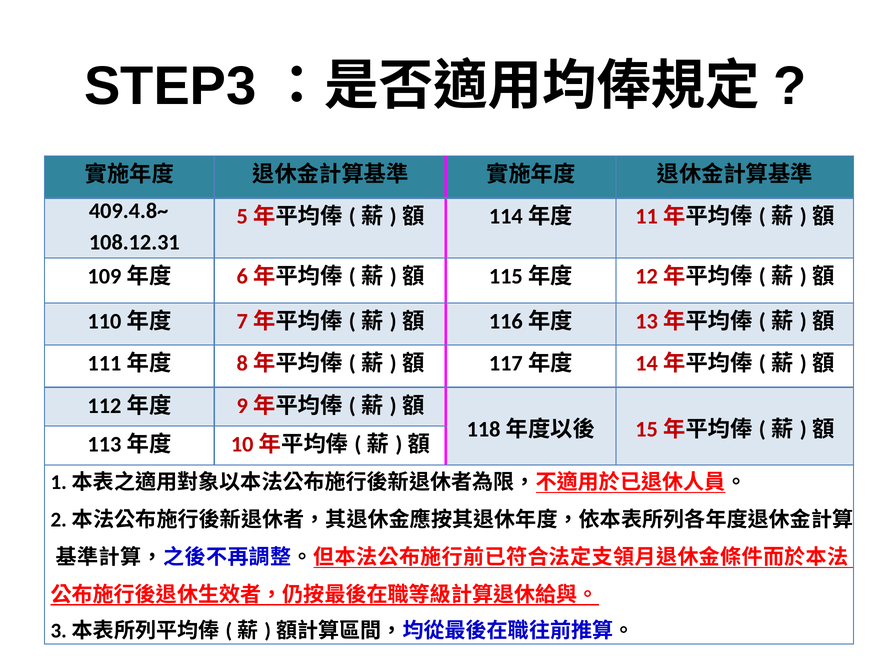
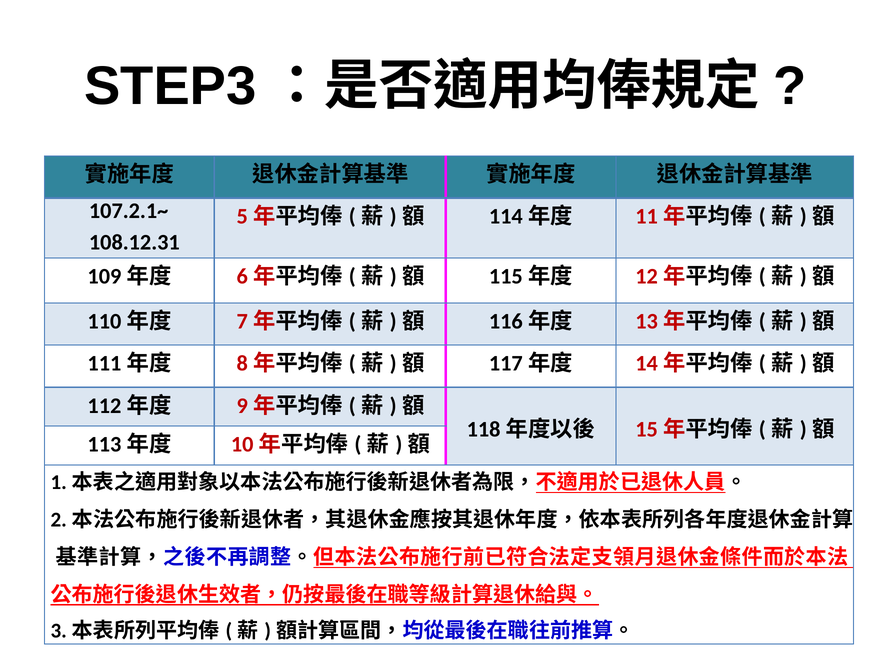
409.4.8~: 409.4.8~ -> 107.2.1~
